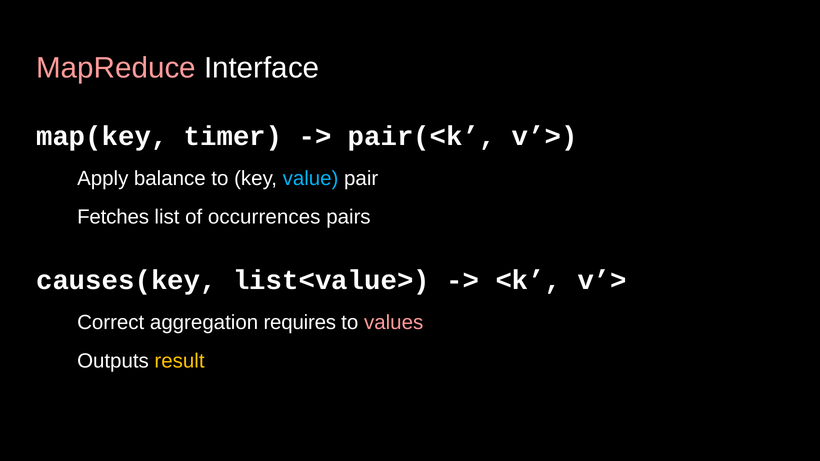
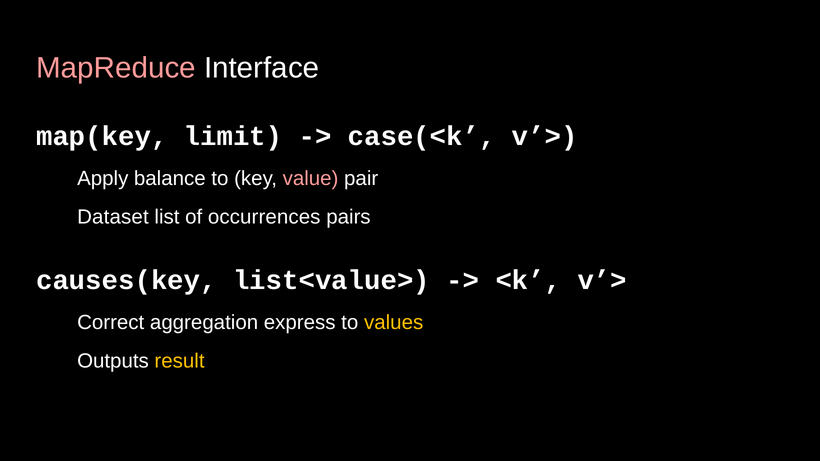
timer: timer -> limit
pair(<k: pair(<k -> case(<k
value colour: light blue -> pink
Fetches: Fetches -> Dataset
requires: requires -> express
values colour: pink -> yellow
